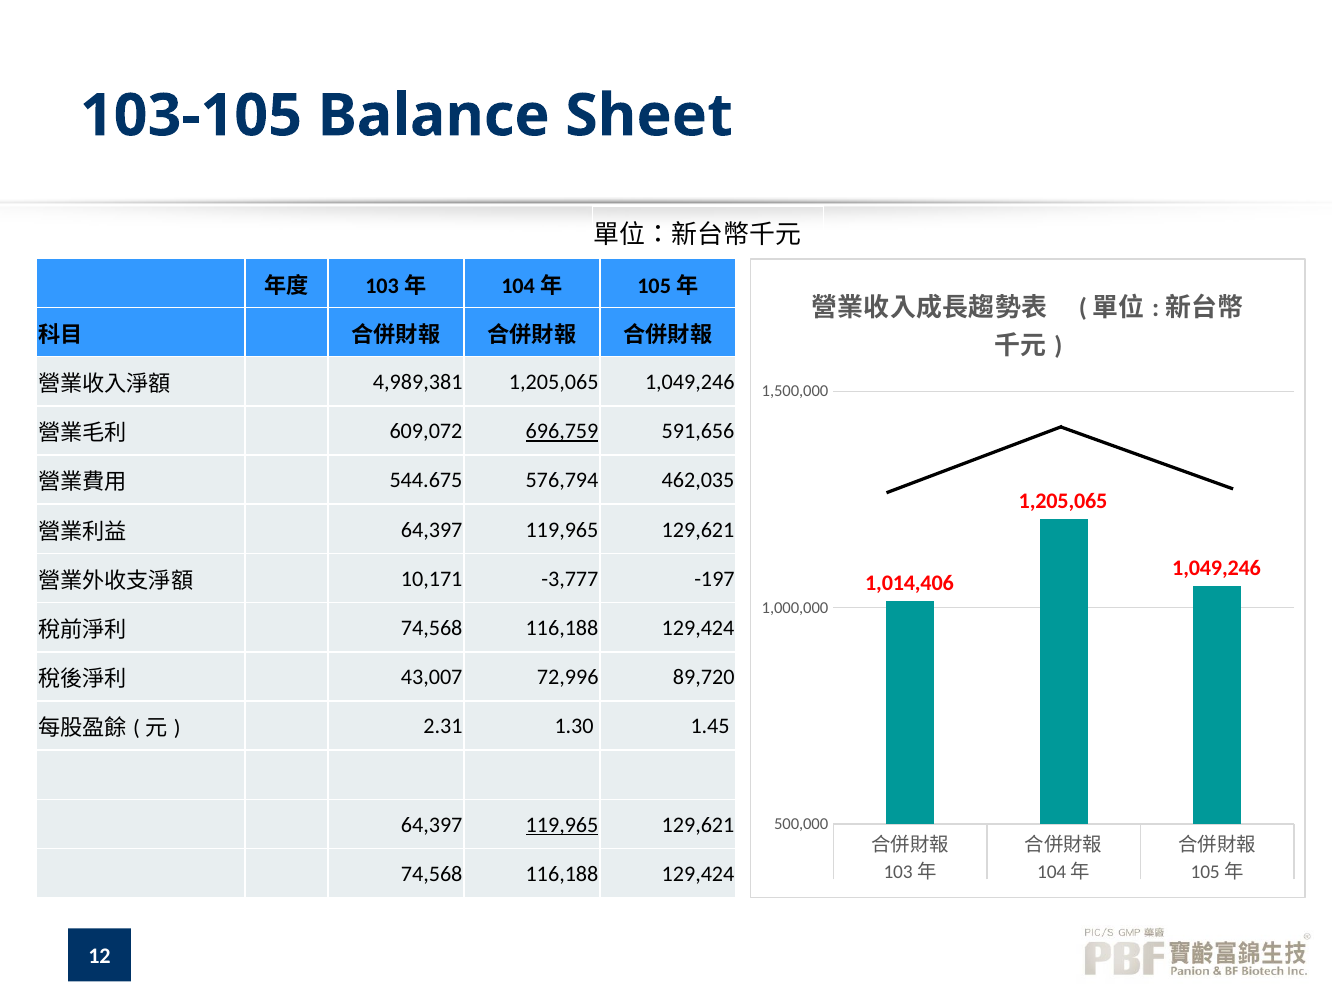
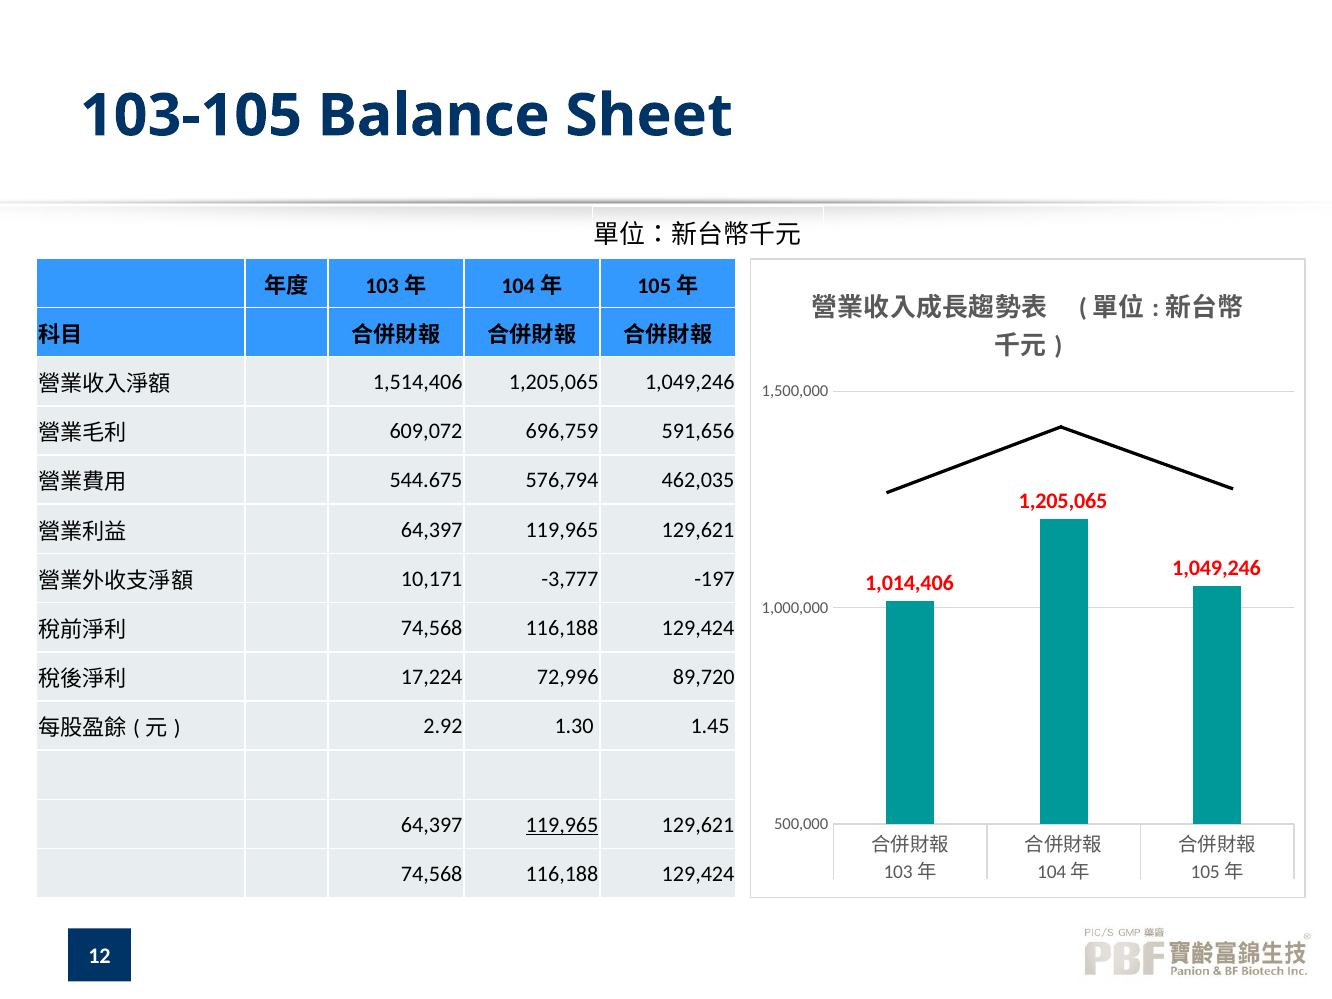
4,989,381: 4,989,381 -> 1,514,406
696,759 underline: present -> none
43,007: 43,007 -> 17,224
2.31: 2.31 -> 2.92
